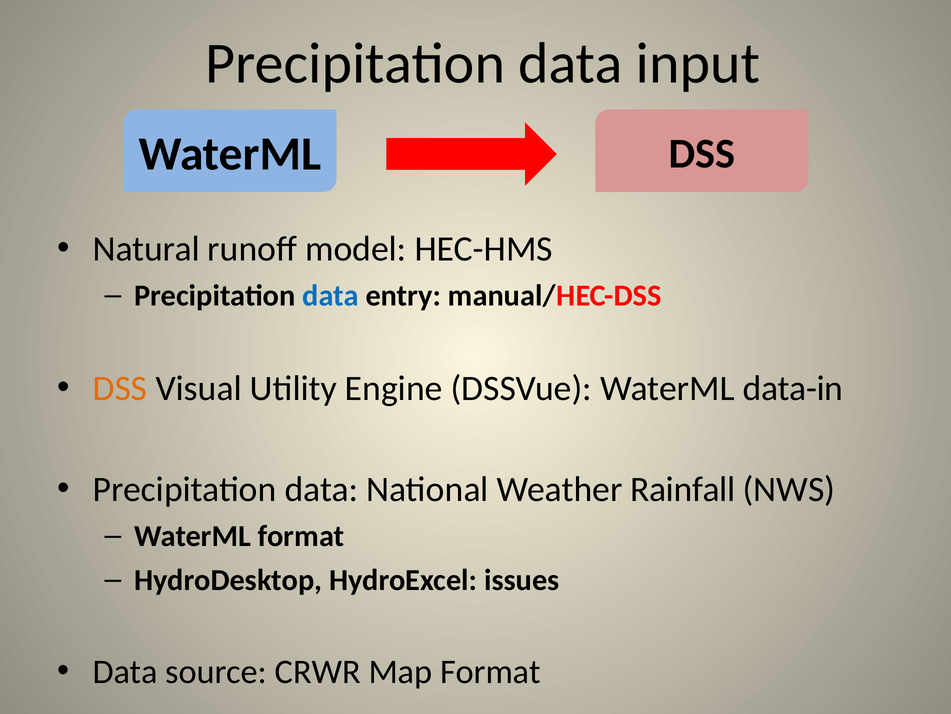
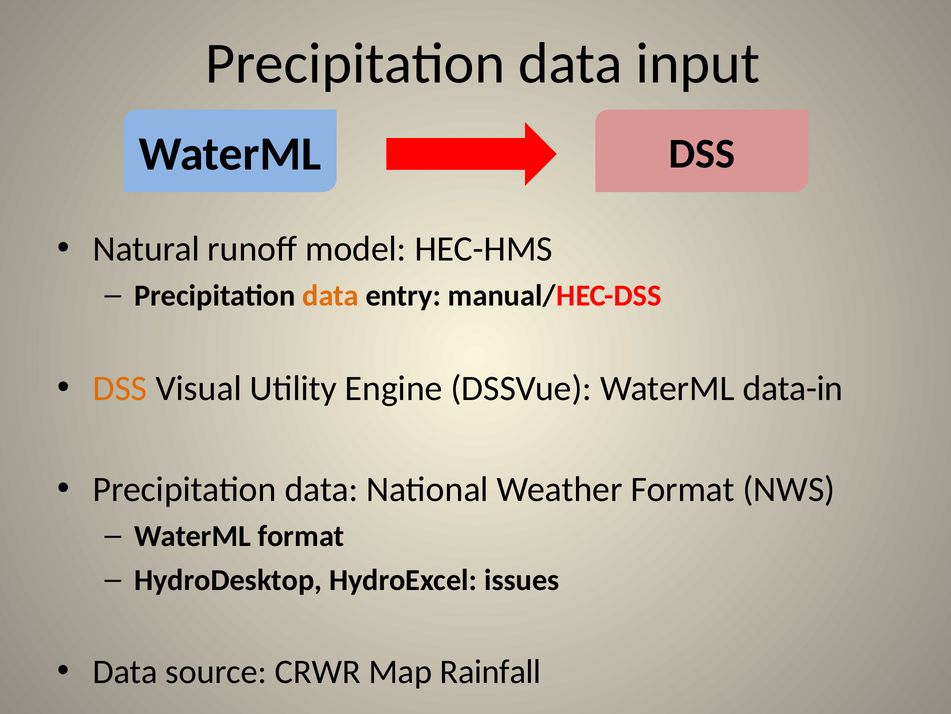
data at (331, 295) colour: blue -> orange
Weather Rainfall: Rainfall -> Format
Map Format: Format -> Rainfall
